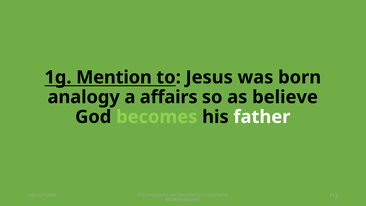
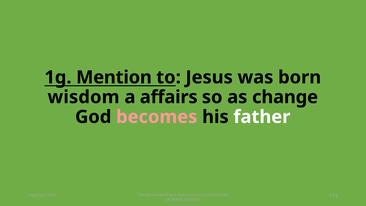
analogy: analogy -> wisdom
believe: believe -> change
becomes colour: light green -> pink
